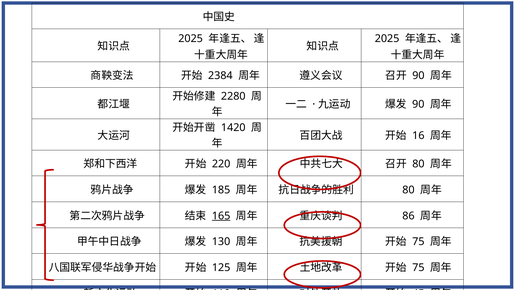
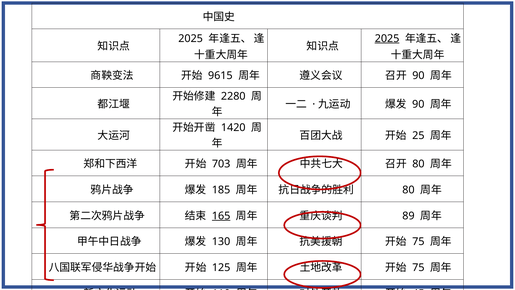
2025 at (387, 38) underline: none -> present
2384: 2384 -> 9615
16: 16 -> 25
220: 220 -> 703
86: 86 -> 89
